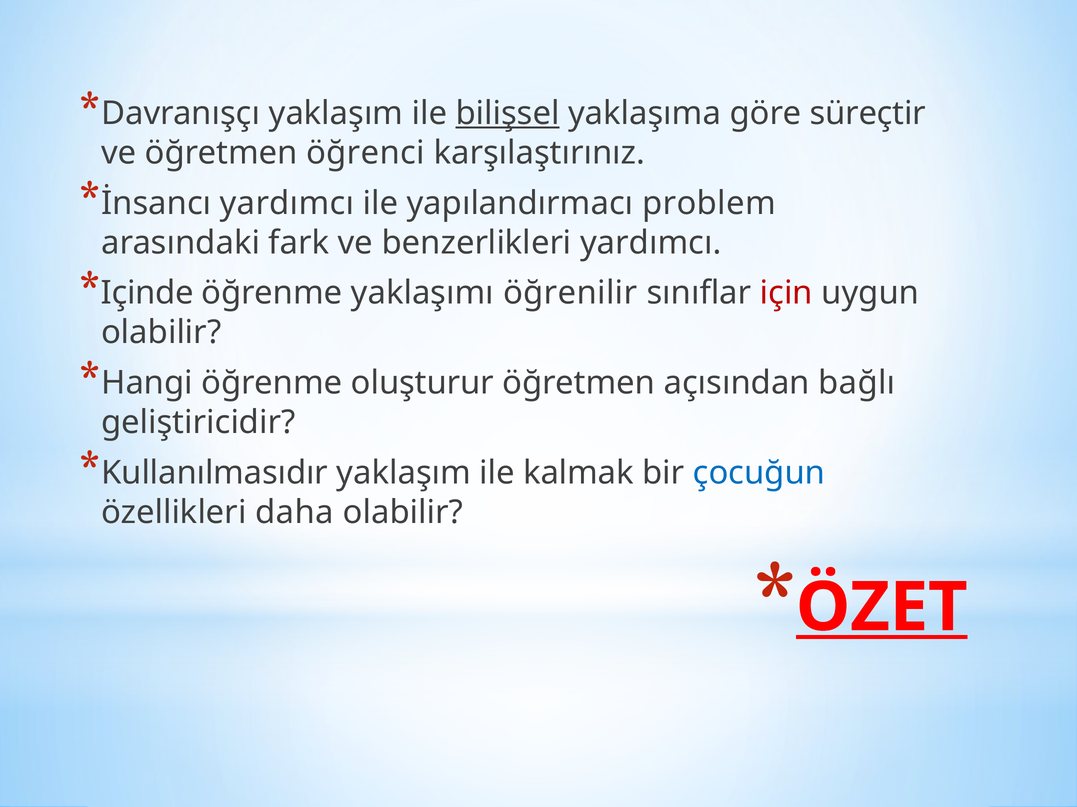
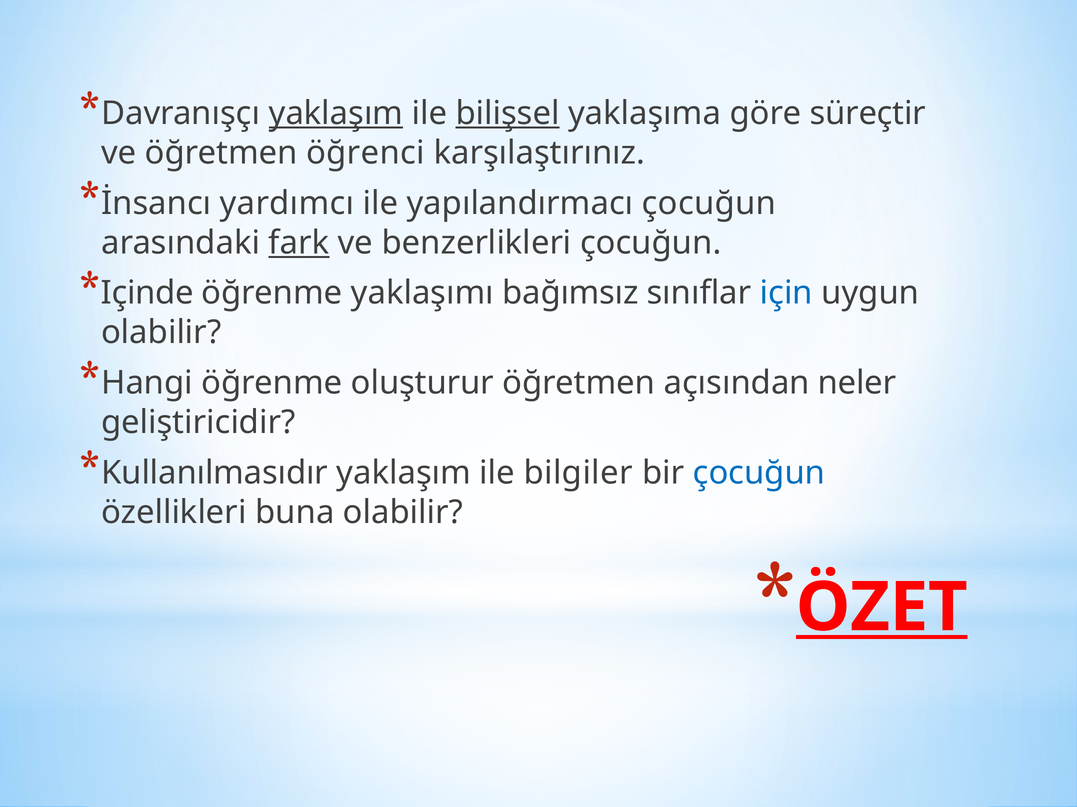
yaklaşım at (336, 114) underline: none -> present
yapılandırmacı problem: problem -> çocuğun
fark underline: none -> present
benzerlikleri yardımcı: yardımcı -> çocuğun
öğrenilir: öğrenilir -> bağımsız
için colour: red -> blue
bağlı: bağlı -> neler
kalmak: kalmak -> bilgiler
daha: daha -> buna
